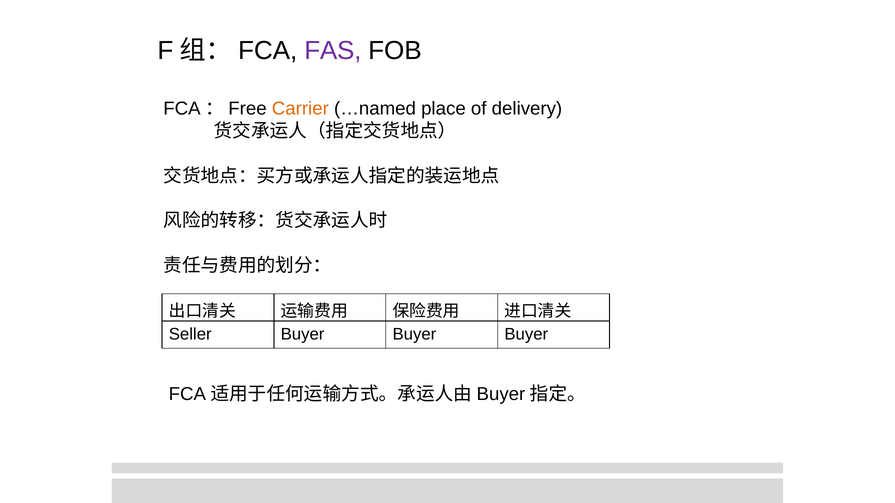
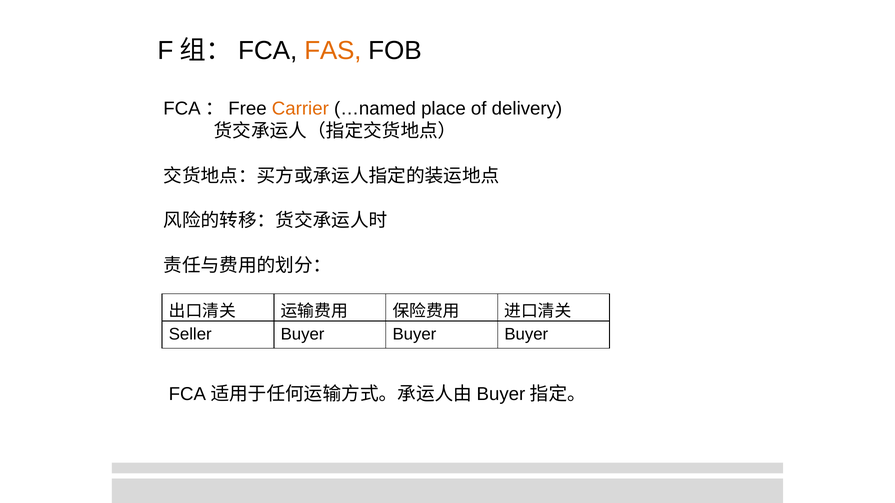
FAS colour: purple -> orange
